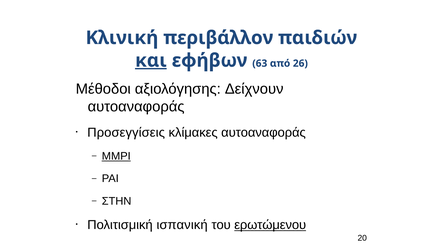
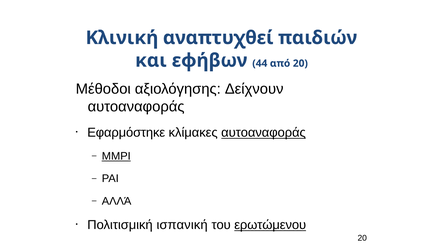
περιβάλλον: περιβάλλον -> αναπτυχθεί
και underline: present -> none
63: 63 -> 44
από 26: 26 -> 20
Προσεγγίσεις: Προσεγγίσεις -> Εφαρμόστηκε
αυτοαναφοράς at (263, 133) underline: none -> present
ΣΤΗΝ: ΣΤΗΝ -> ΑΛΛΆ
